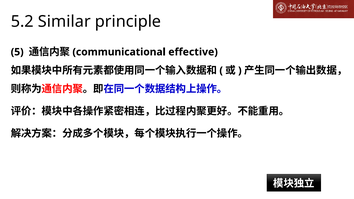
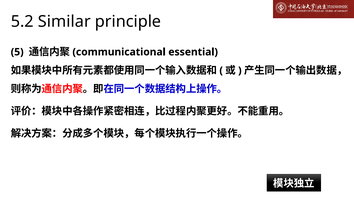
effective: effective -> essential
